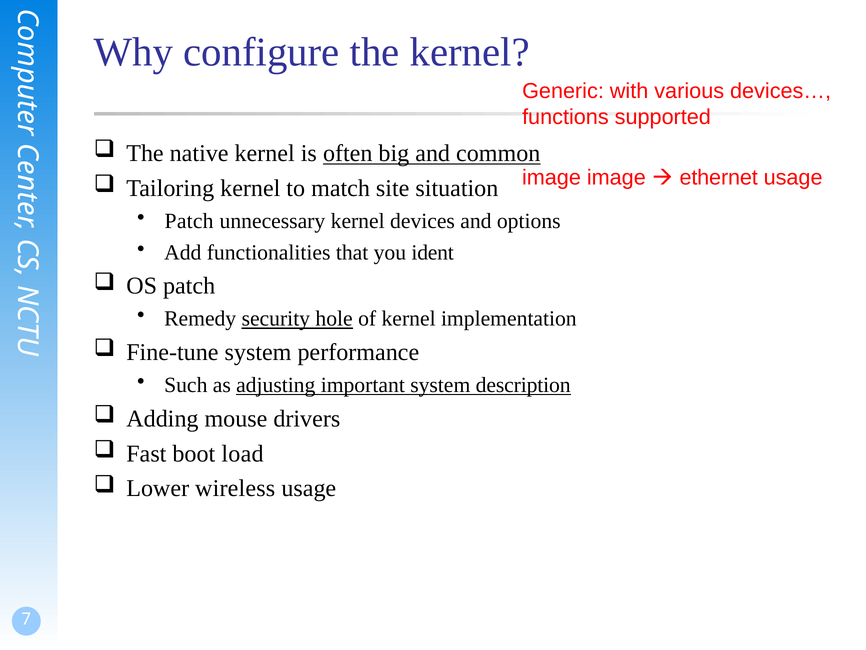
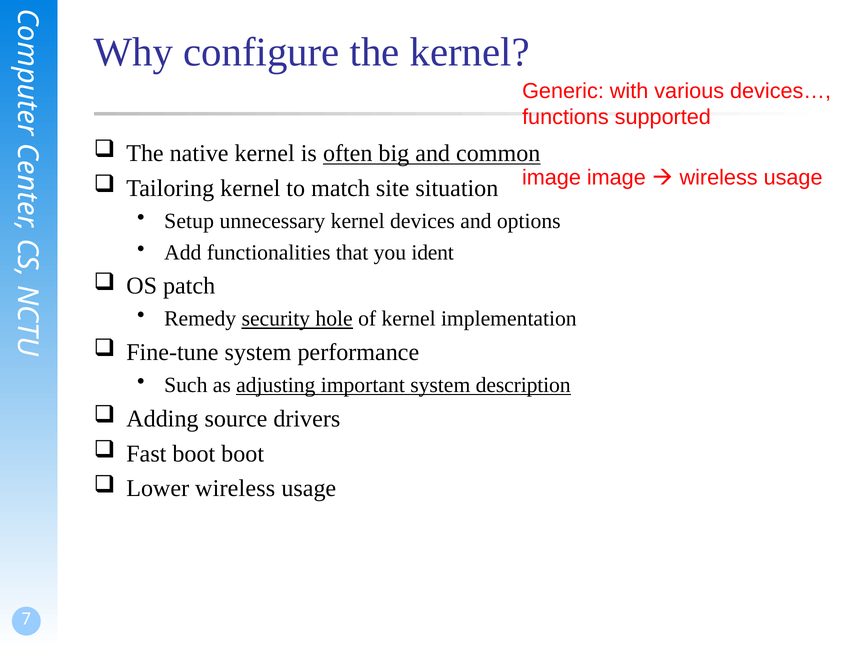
ethernet at (719, 178): ethernet -> wireless
Patch at (189, 221): Patch -> Setup
mouse: mouse -> source
boot load: load -> boot
